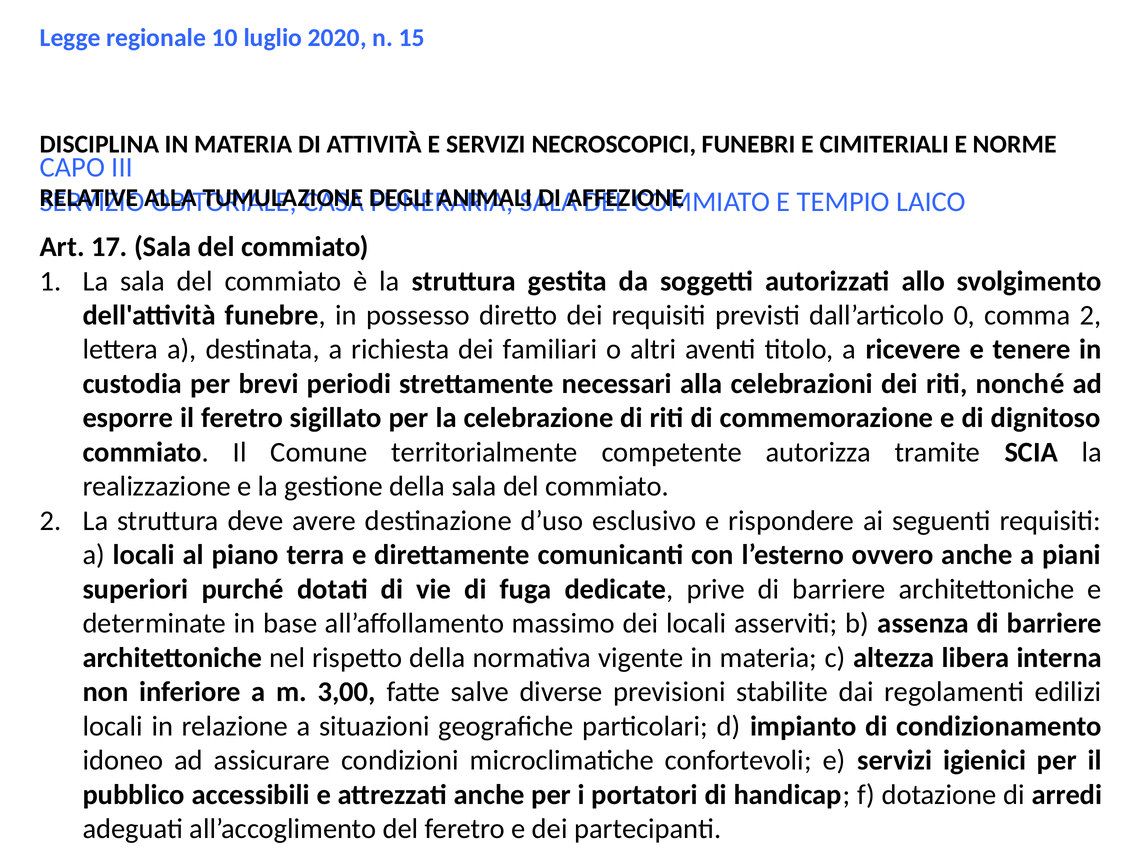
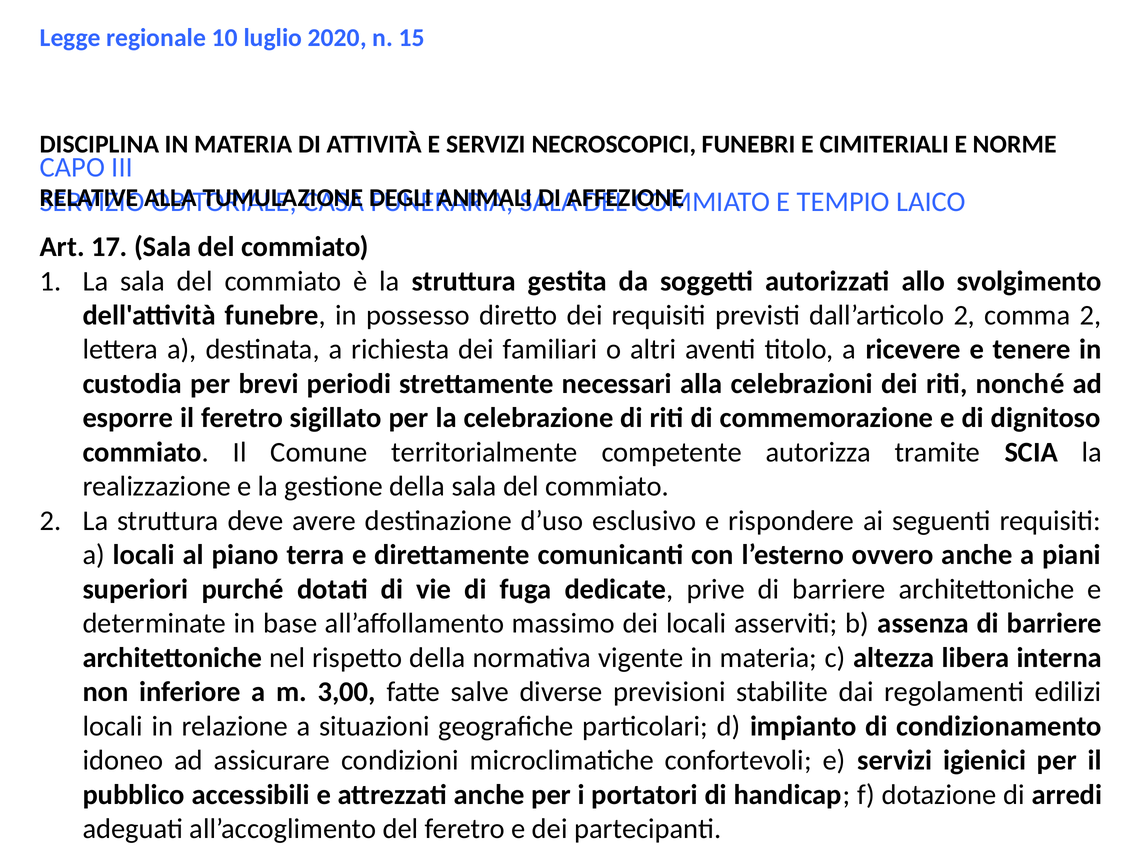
dall’articolo 0: 0 -> 2
